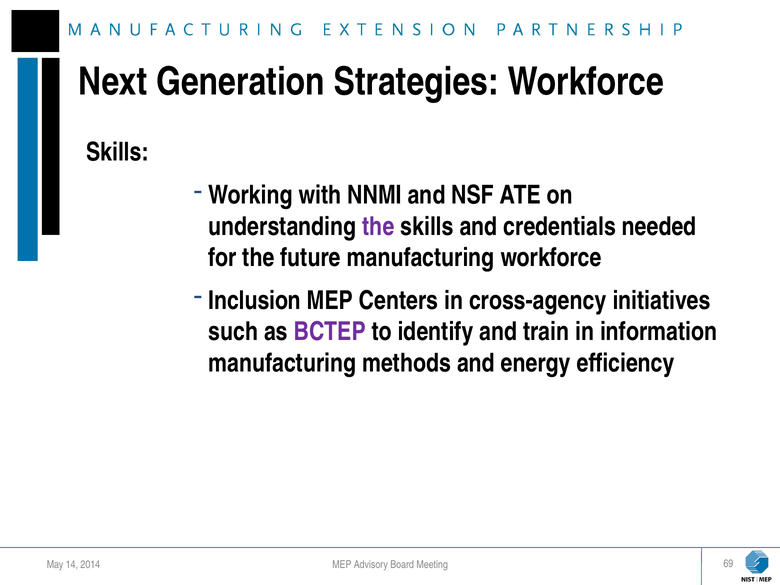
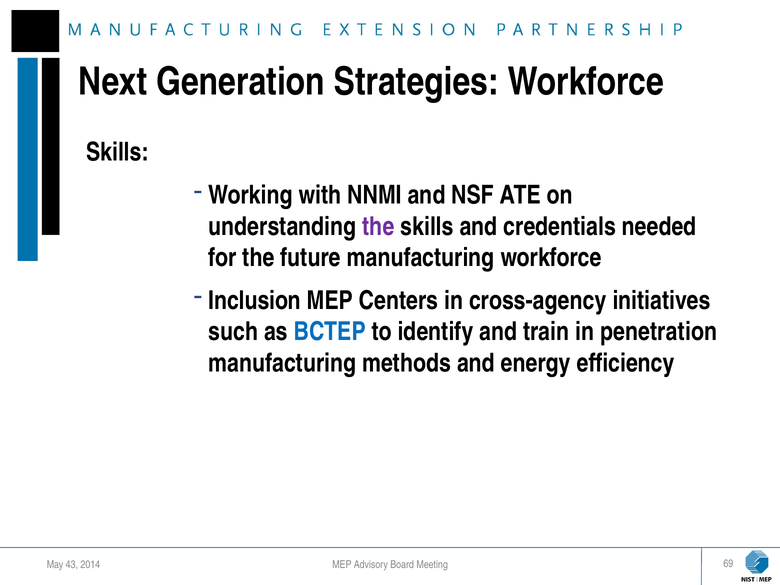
BCTEP colour: purple -> blue
information: information -> penetration
14: 14 -> 43
